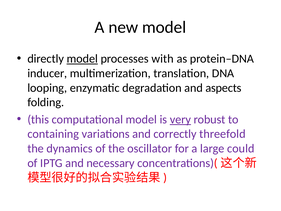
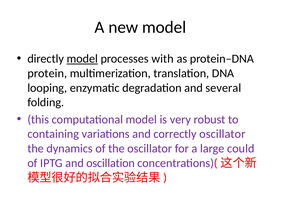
inducer: inducer -> protein
aspects: aspects -> several
very underline: present -> none
correctly threefold: threefold -> oscillator
necessary: necessary -> oscillation
